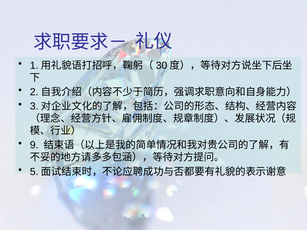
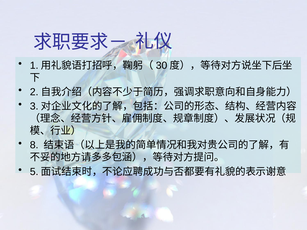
9: 9 -> 8
